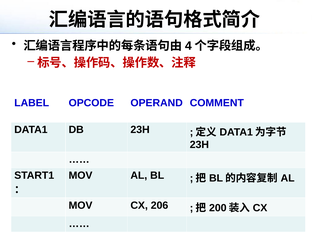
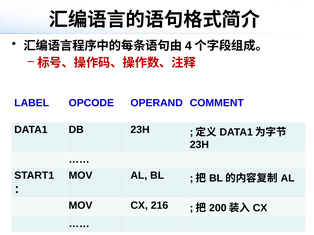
206: 206 -> 216
